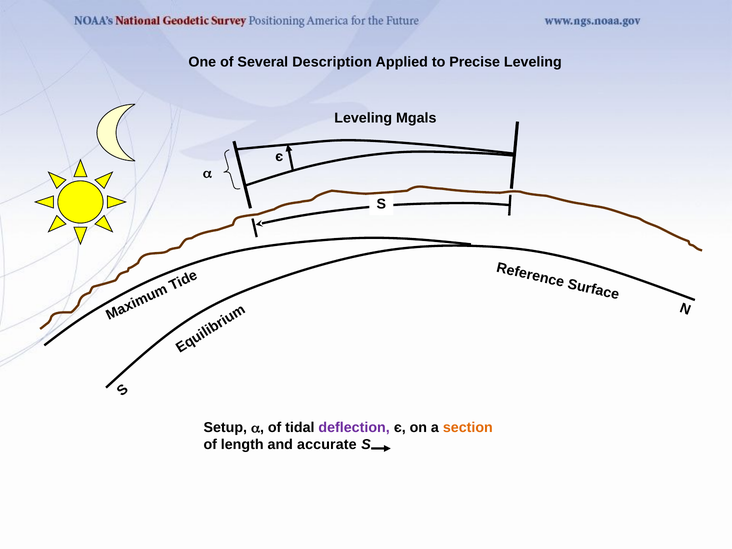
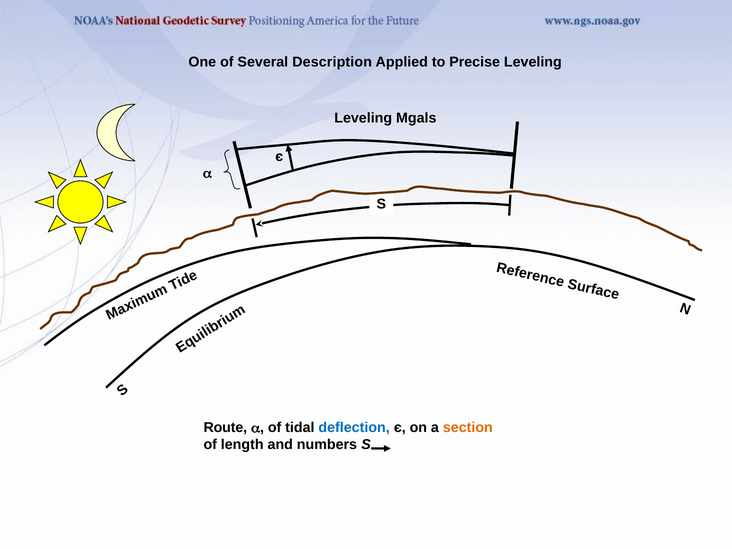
Setup: Setup -> Route
deflection colour: purple -> blue
accurate: accurate -> numbers
